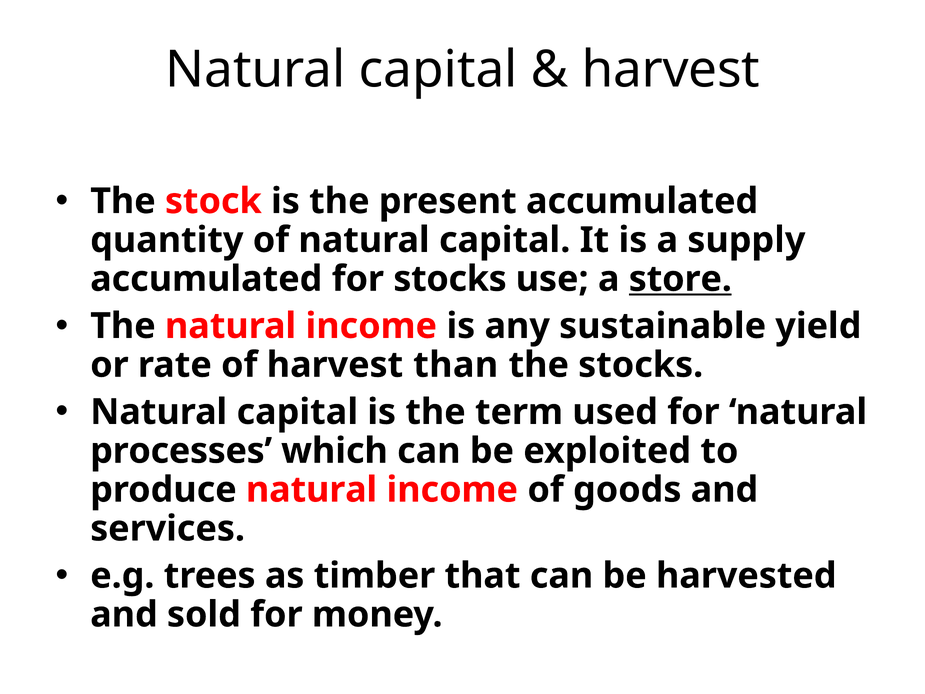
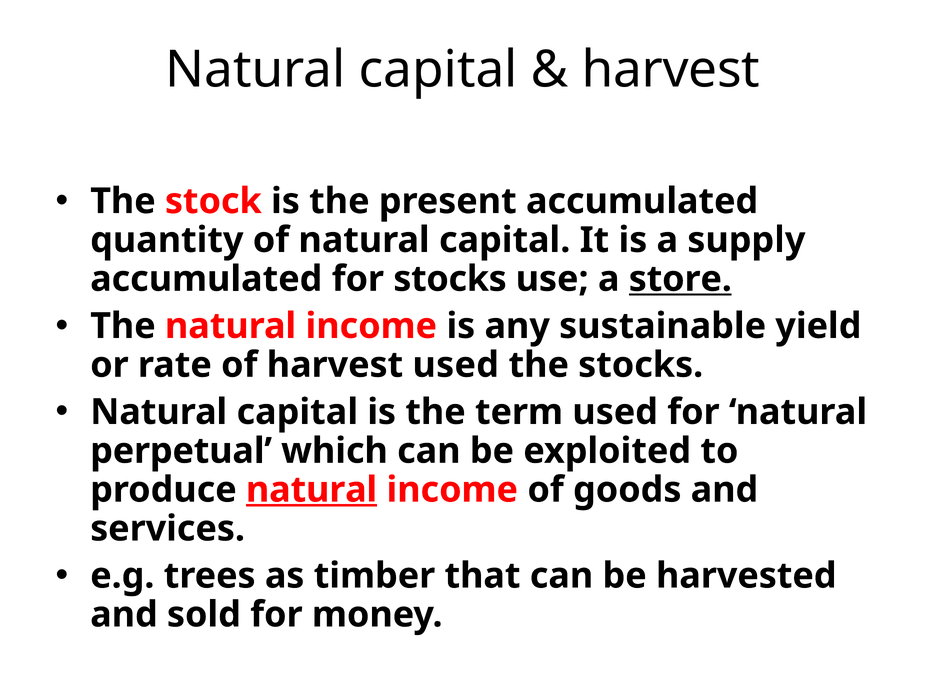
harvest than: than -> used
processes: processes -> perpetual
natural at (312, 490) underline: none -> present
